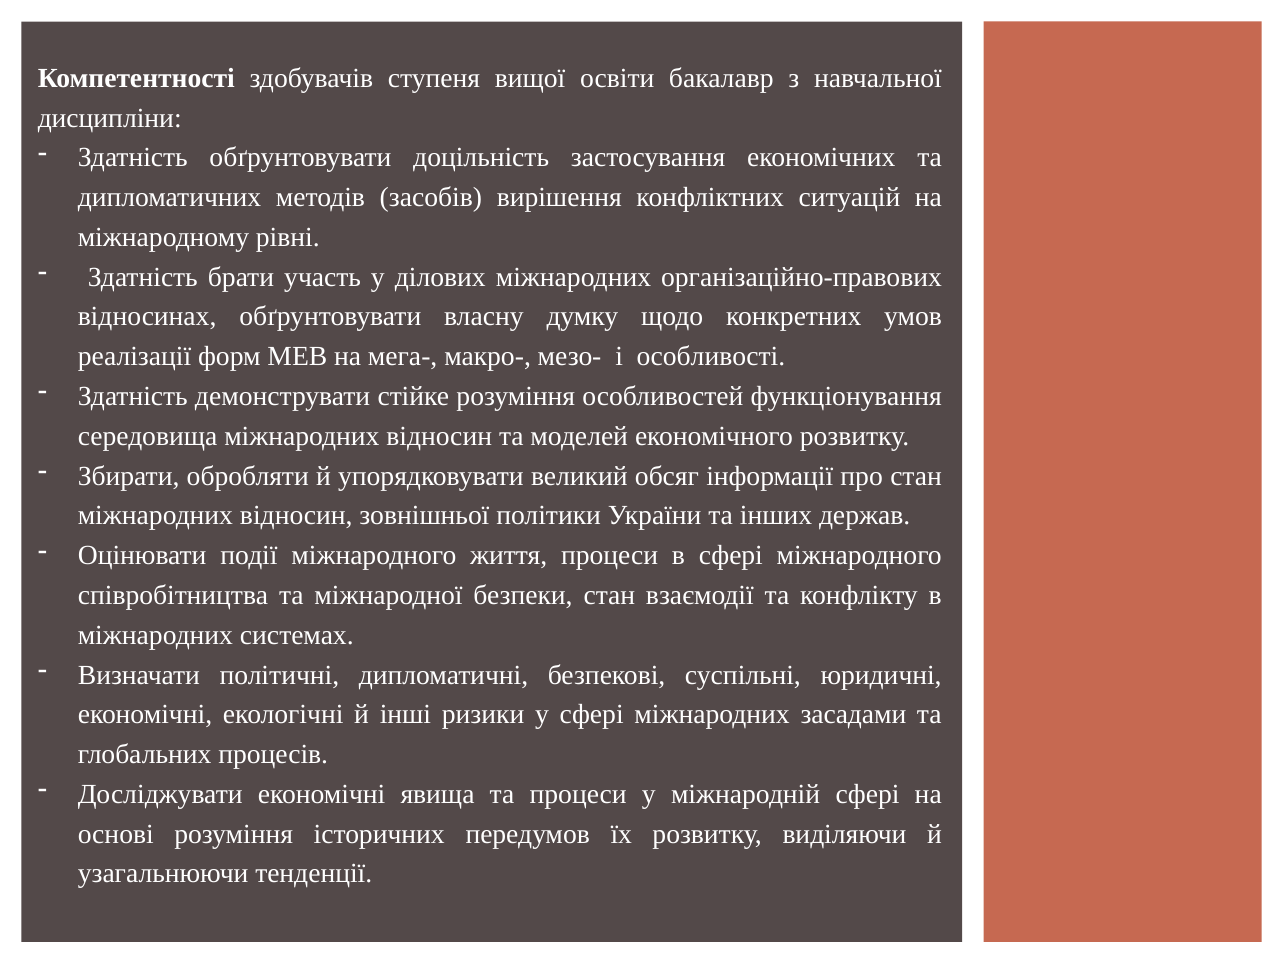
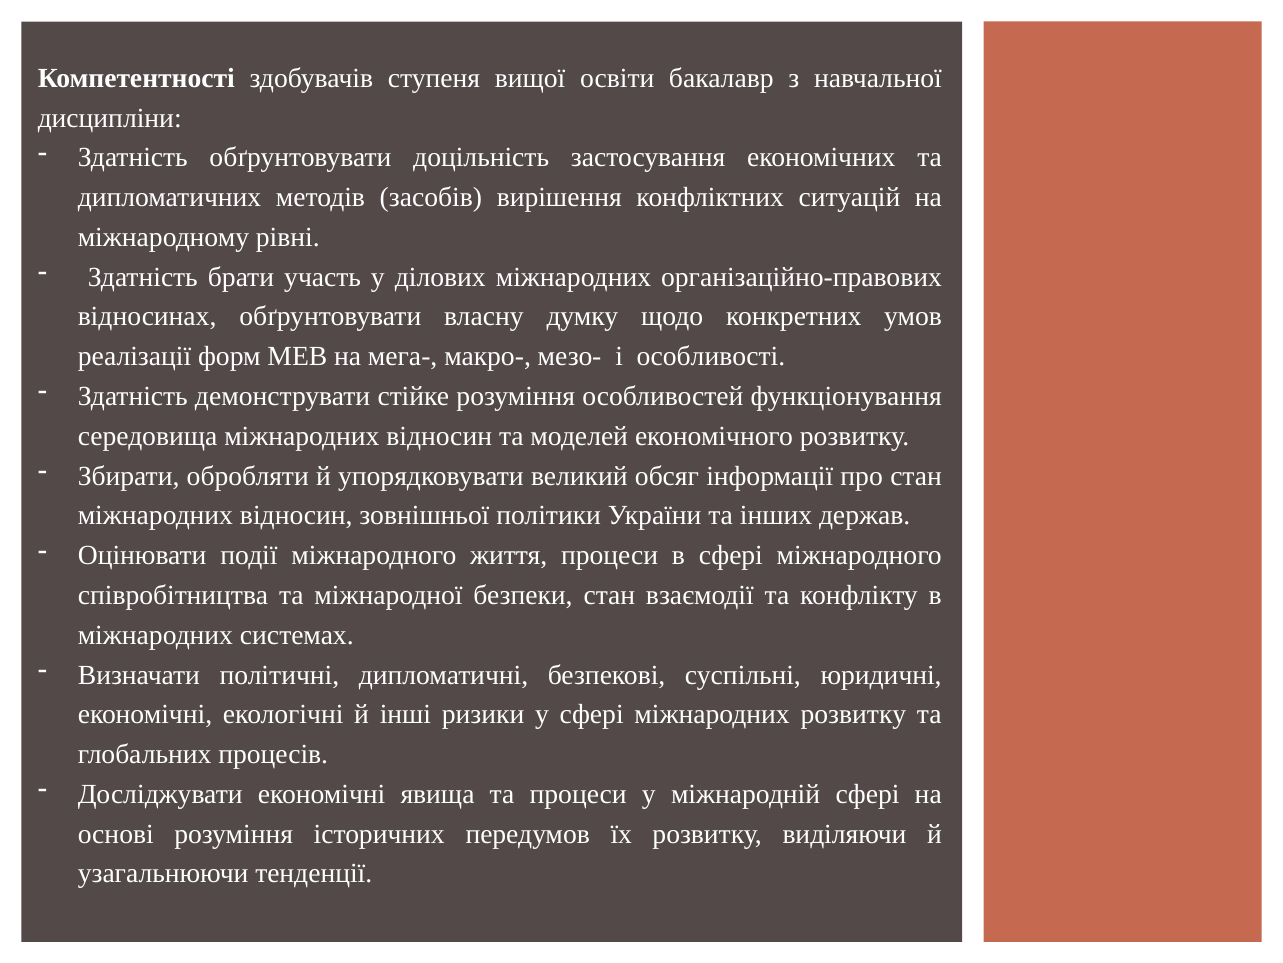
міжнародних засадами: засадами -> розвитку
